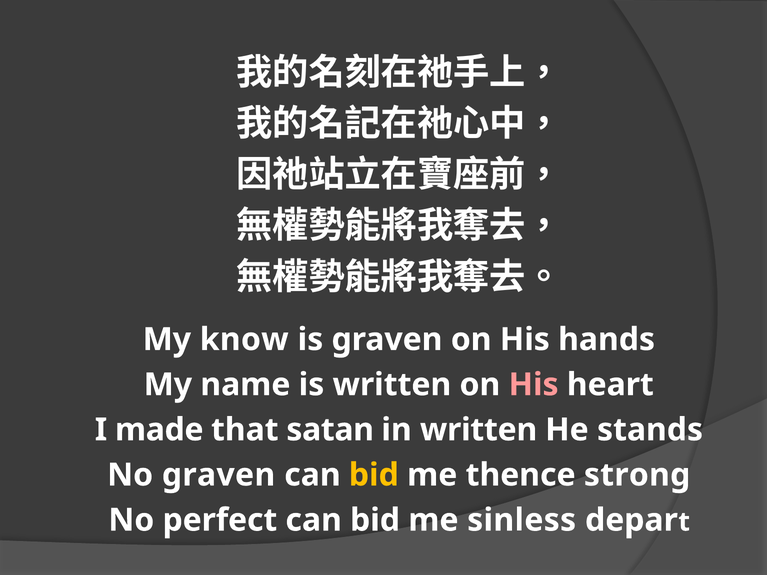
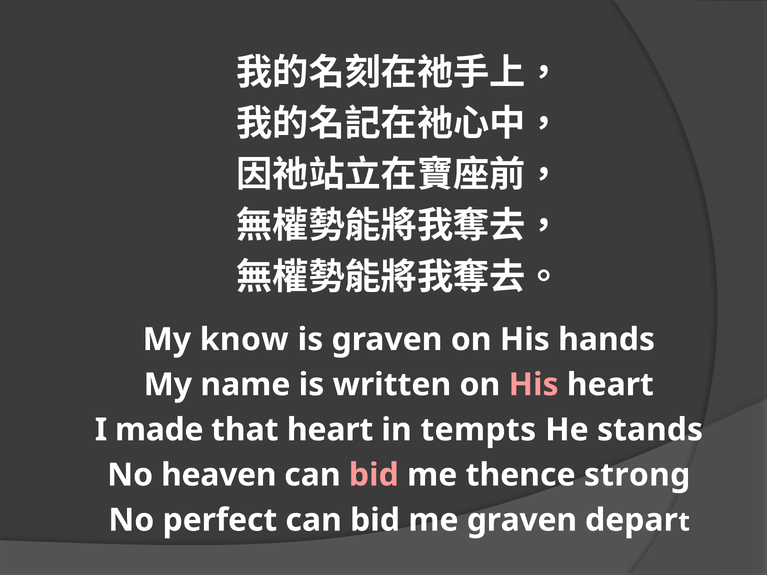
that satan: satan -> heart
in written: written -> tempts
No graven: graven -> heaven
bid at (374, 475) colour: yellow -> pink
me sinless: sinless -> graven
